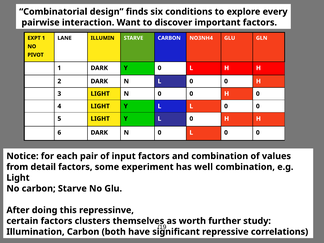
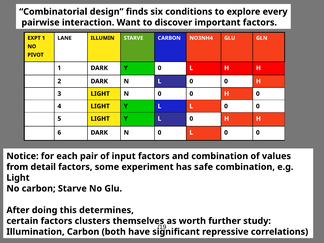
well: well -> safe
repressinve: repressinve -> determines
